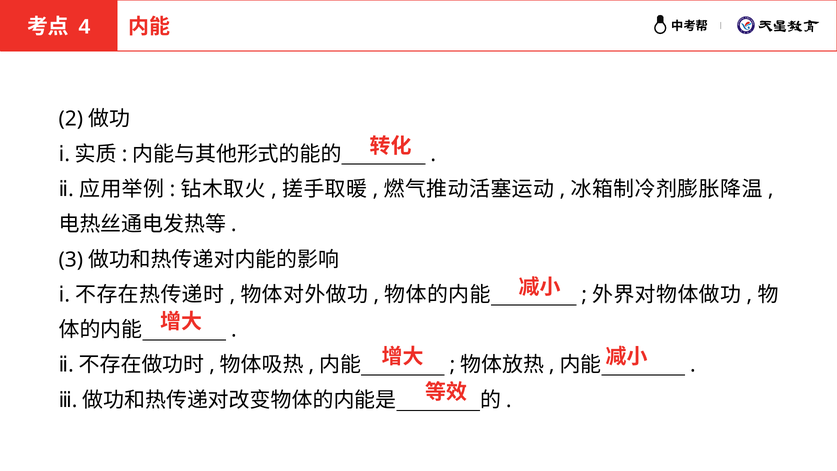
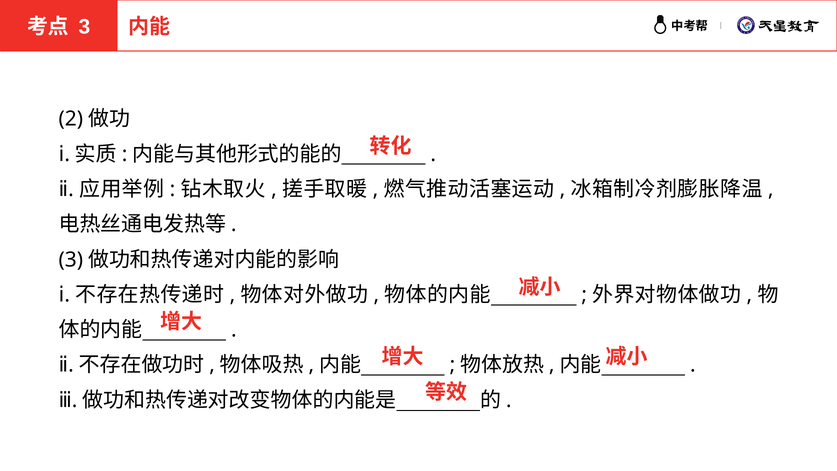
4 at (84, 27): 4 -> 3
